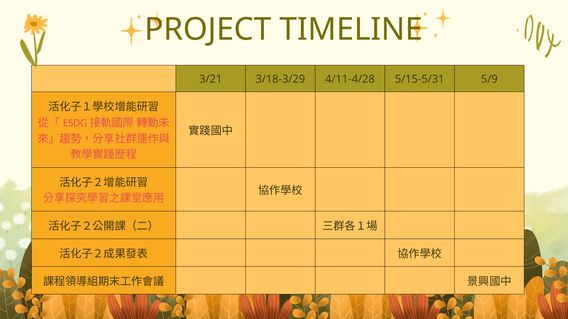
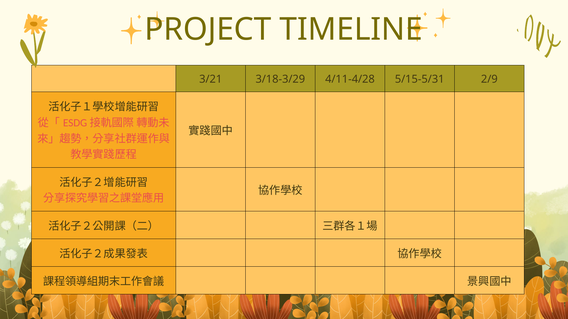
5/9: 5/9 -> 2/9
